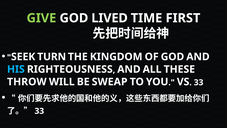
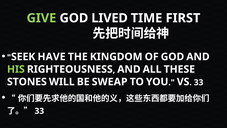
TURN: TURN -> HAVE
HIS colour: light blue -> light green
THROW: THROW -> STONES
